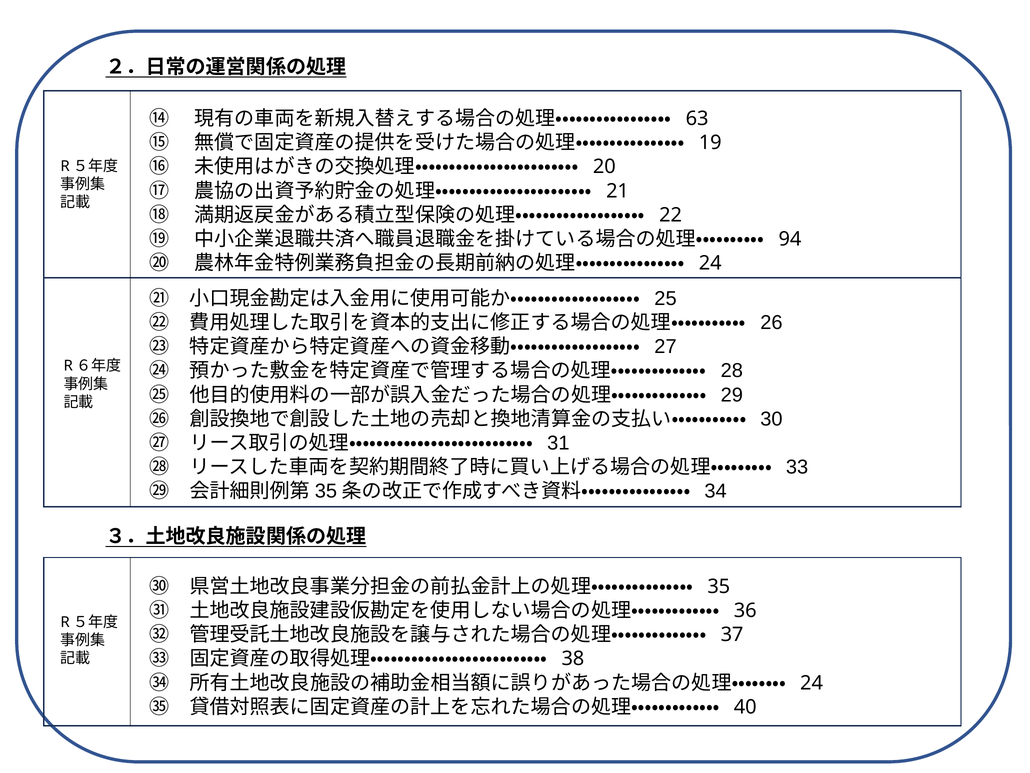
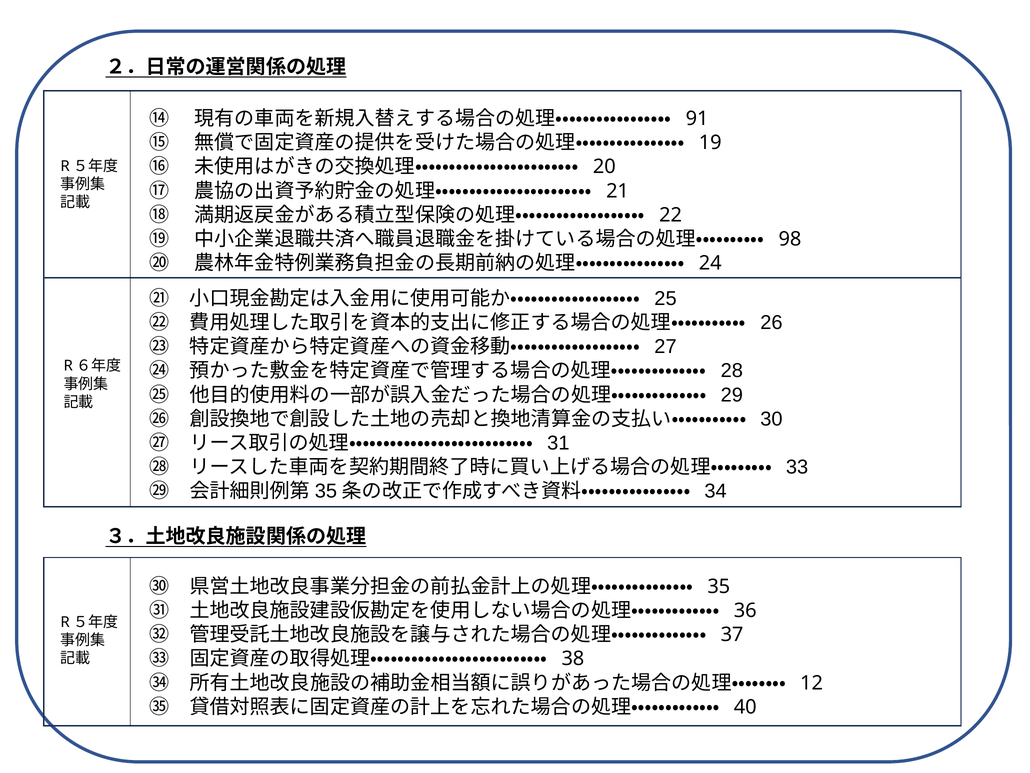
63: 63 -> 91
94: 94 -> 98
24 at (812, 682): 24 -> 12
